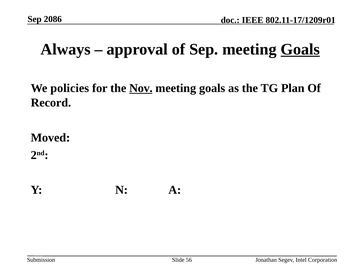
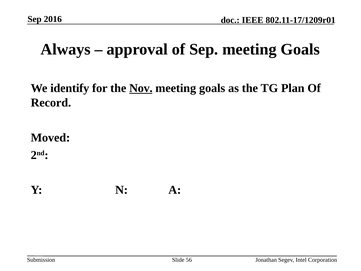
2086: 2086 -> 2016
Goals at (300, 49) underline: present -> none
policies: policies -> identify
